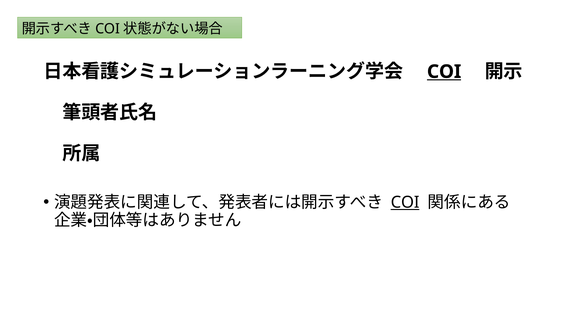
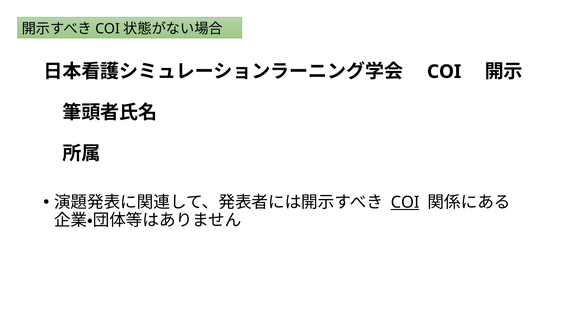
COI at (444, 72) underline: present -> none
